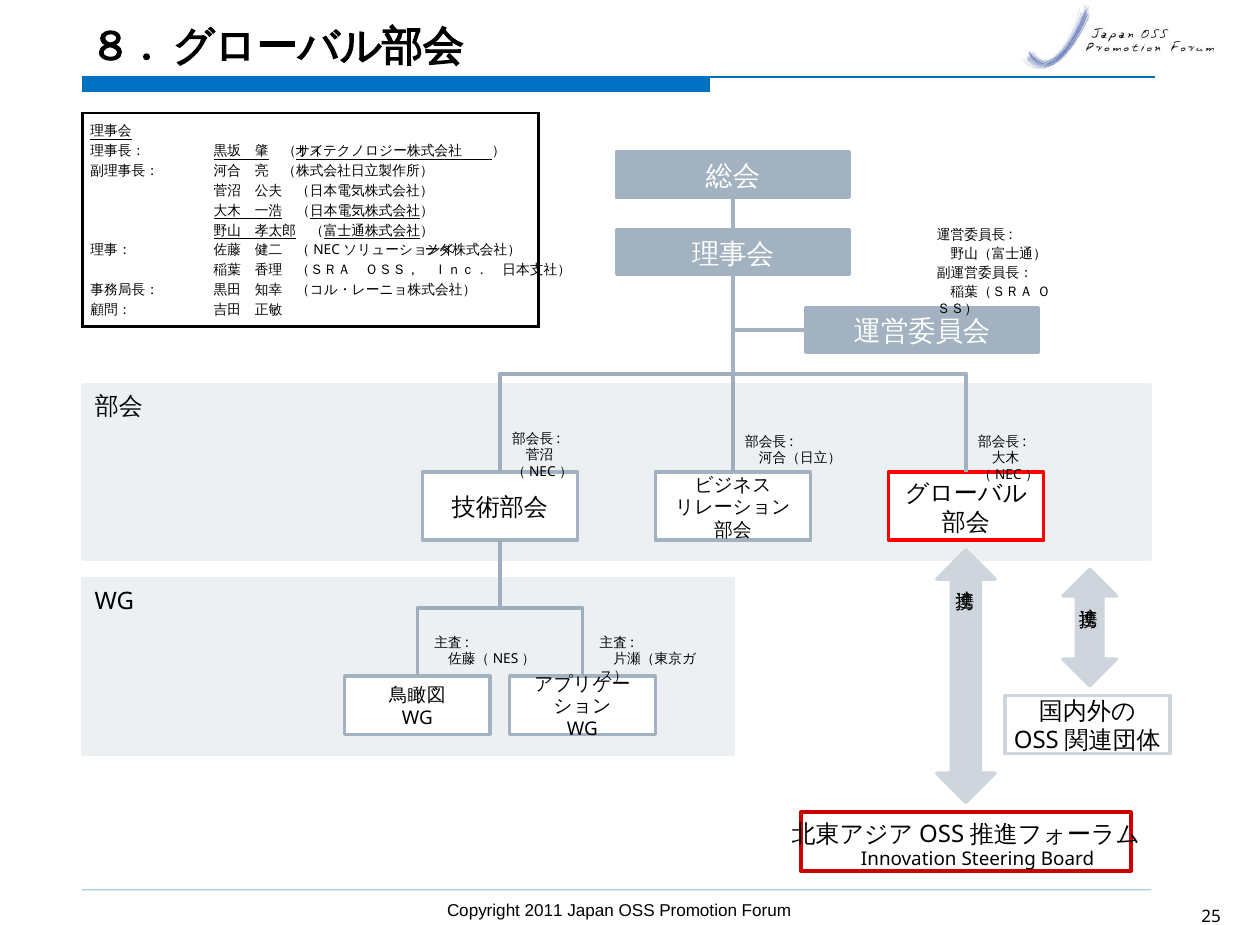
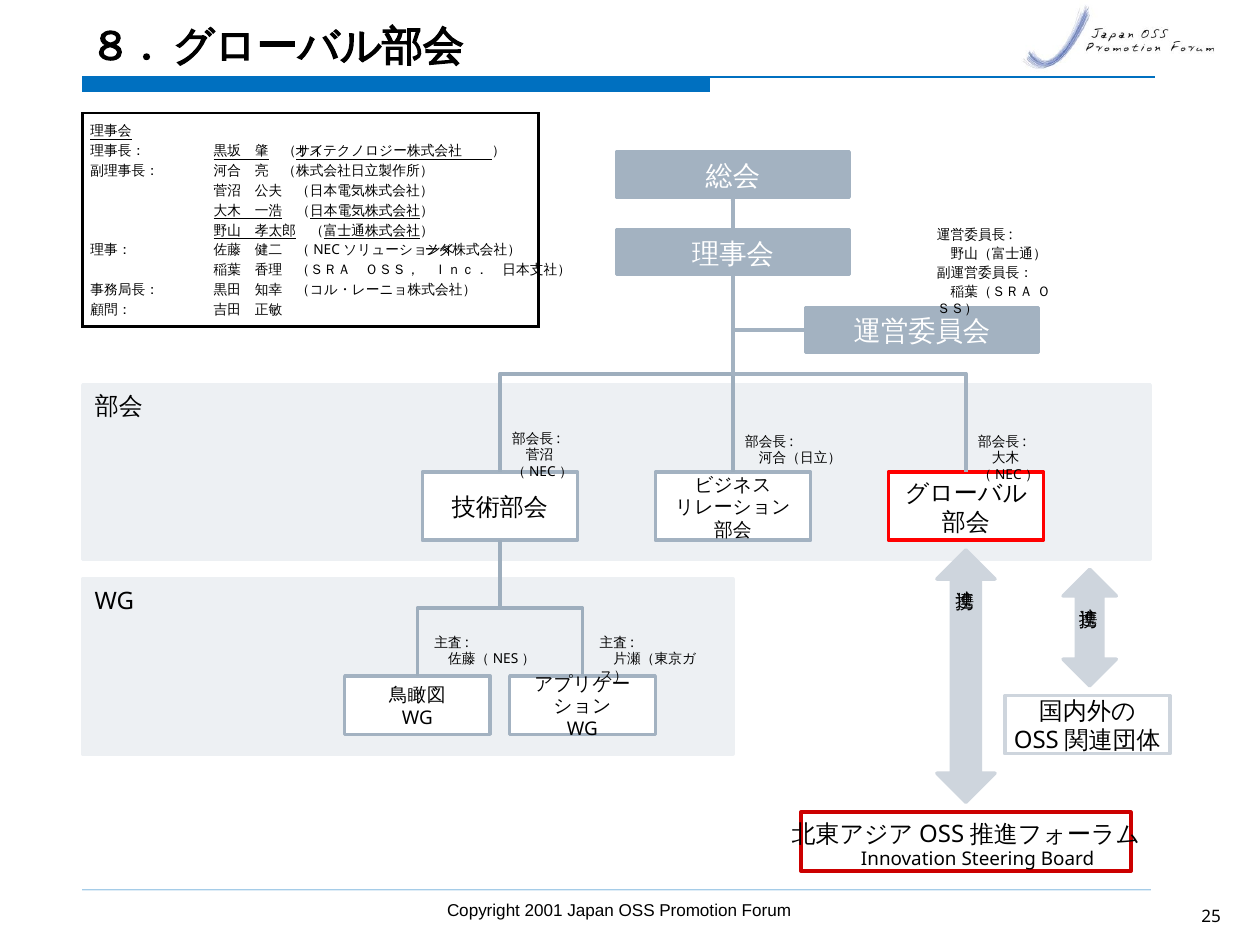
2011: 2011 -> 2001
